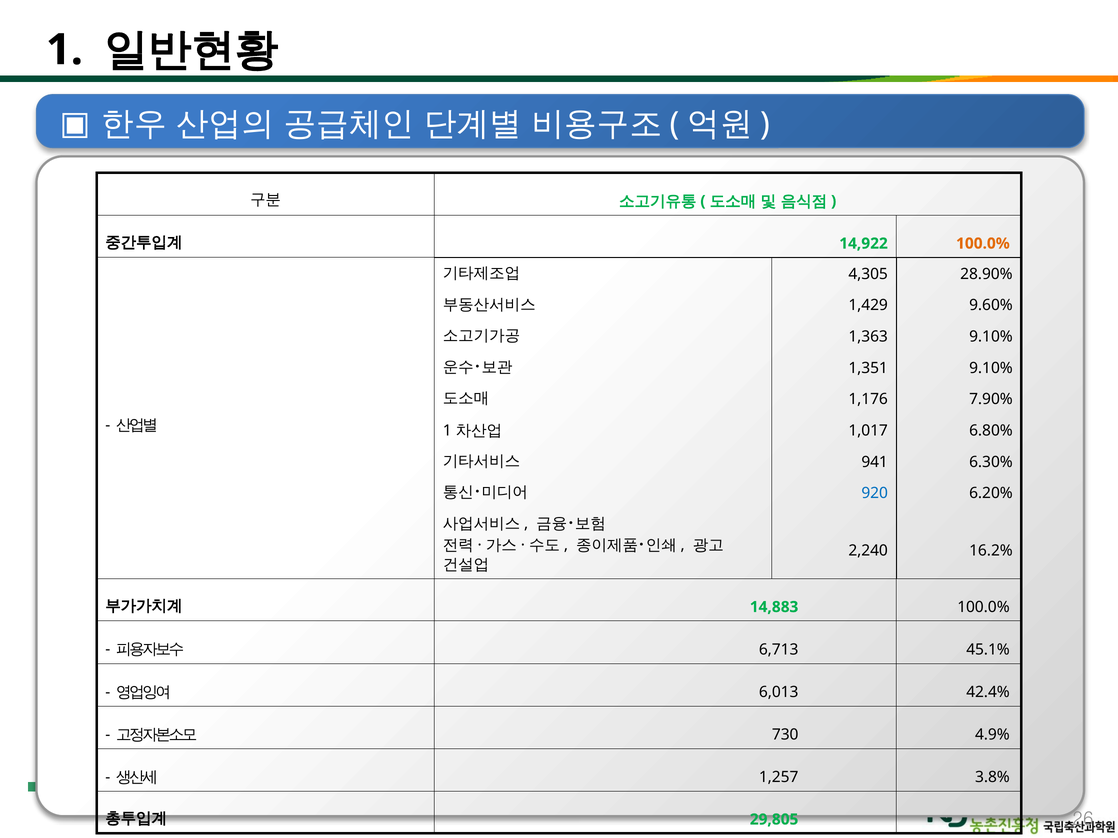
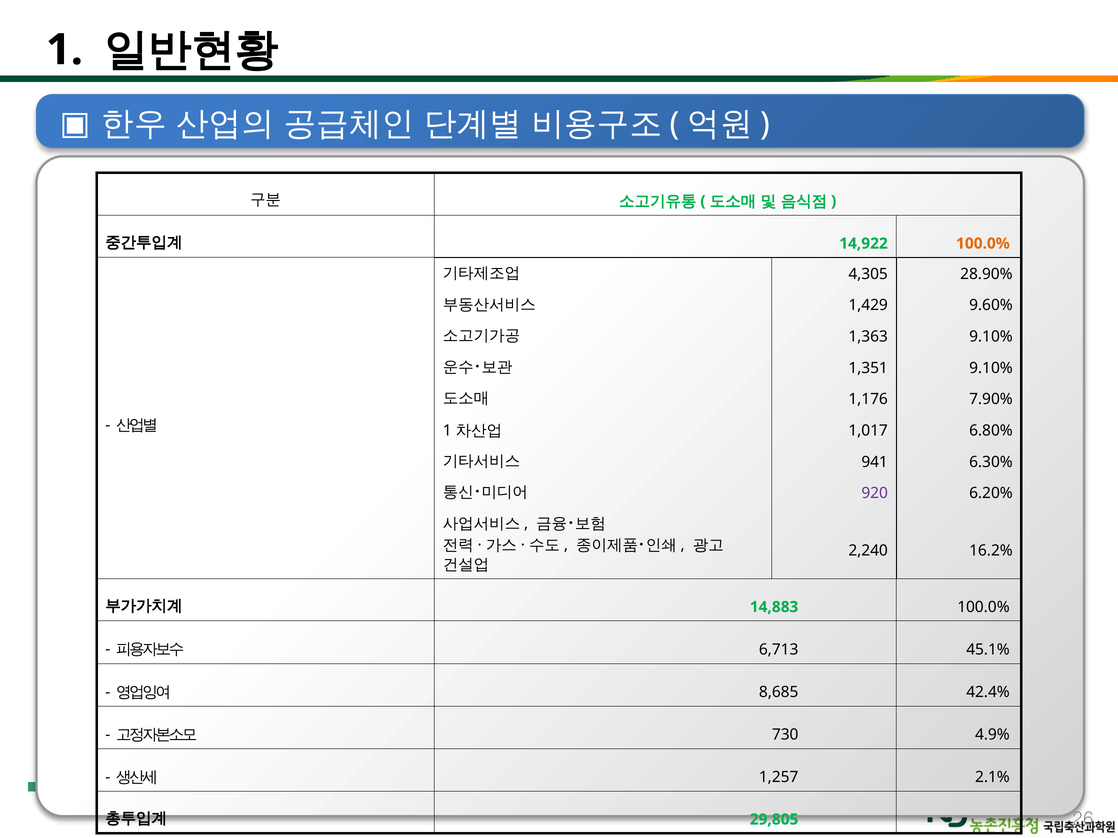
920 colour: blue -> purple
6,013: 6,013 -> 8,685
3.8%: 3.8% -> 2.1%
